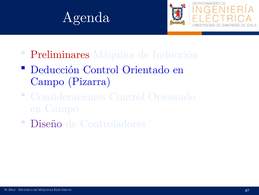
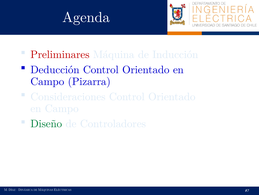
Diseño colour: purple -> green
